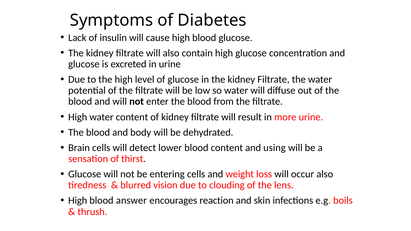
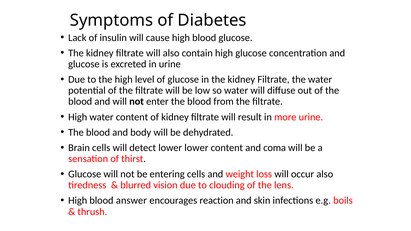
lower blood: blood -> lower
using: using -> coma
